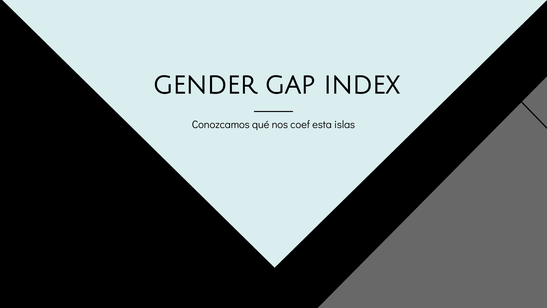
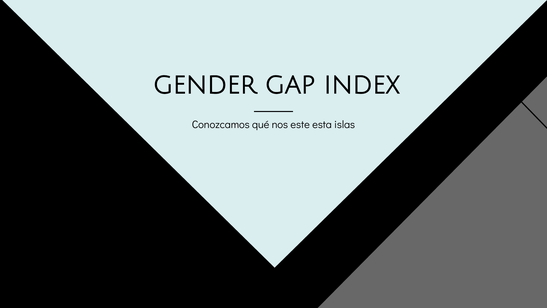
coef: coef -> este
